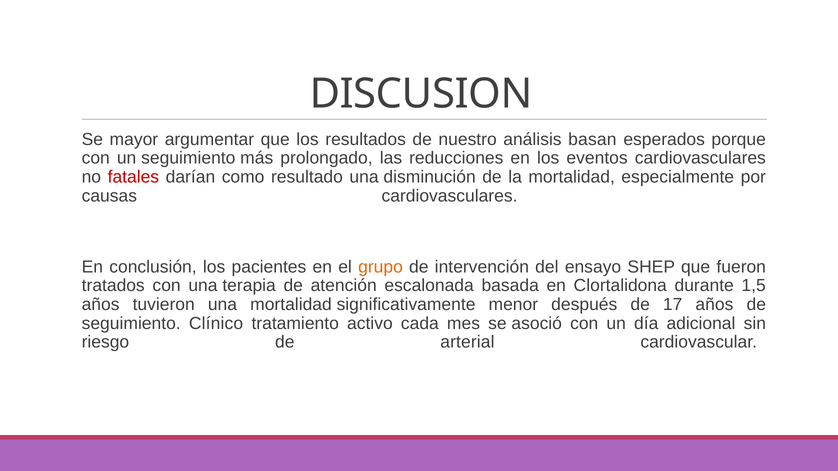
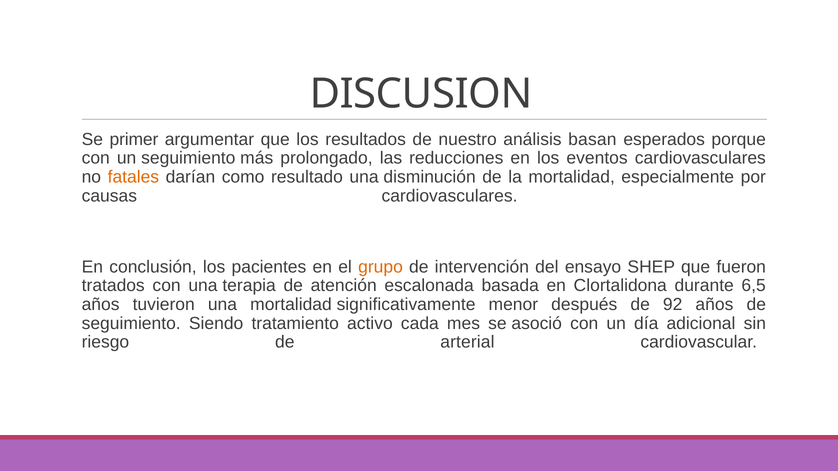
mayor: mayor -> primer
fatales colour: red -> orange
1,5: 1,5 -> 6,5
17: 17 -> 92
Clínico: Clínico -> Siendo
